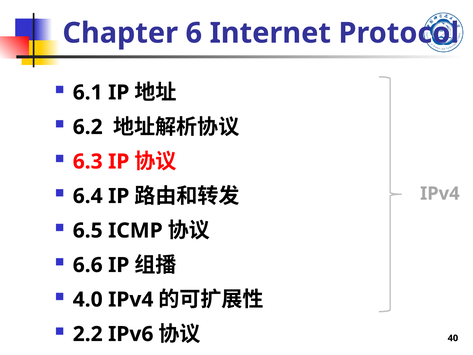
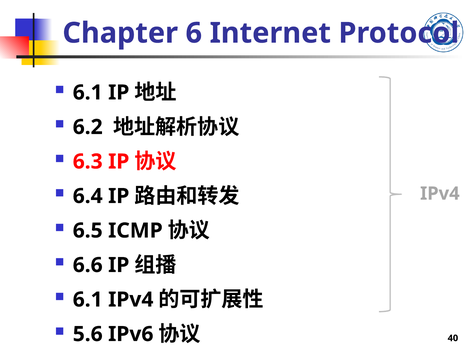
4.0 at (88, 299): 4.0 -> 6.1
2.2: 2.2 -> 5.6
